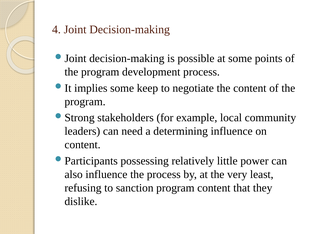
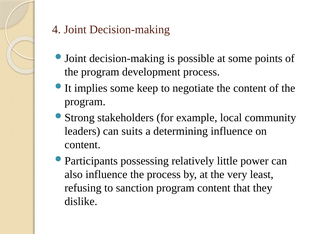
need: need -> suits
